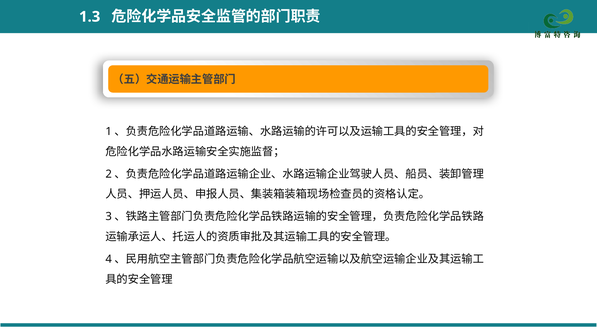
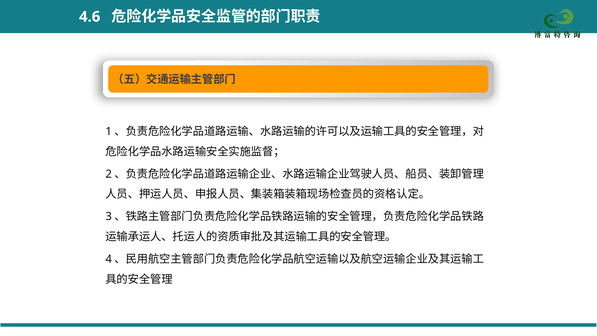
1.3: 1.3 -> 4.6
